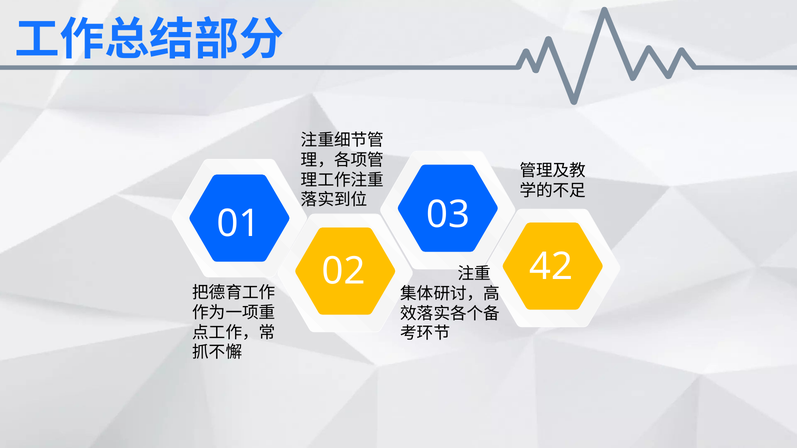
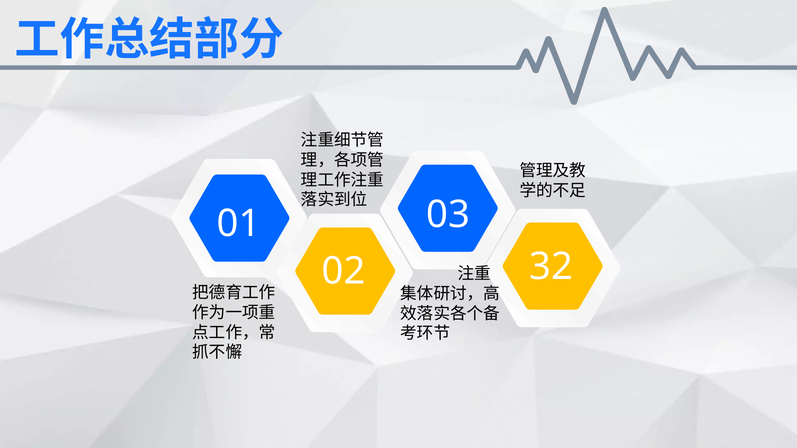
42: 42 -> 32
